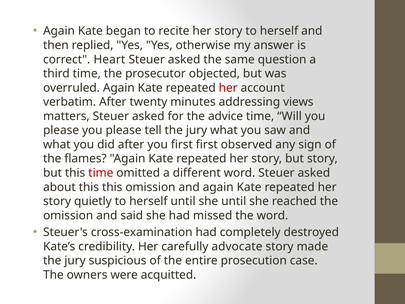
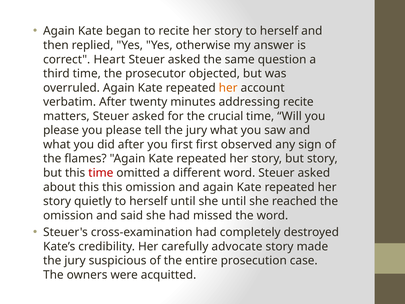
her at (228, 88) colour: red -> orange
addressing views: views -> recite
advice: advice -> crucial
